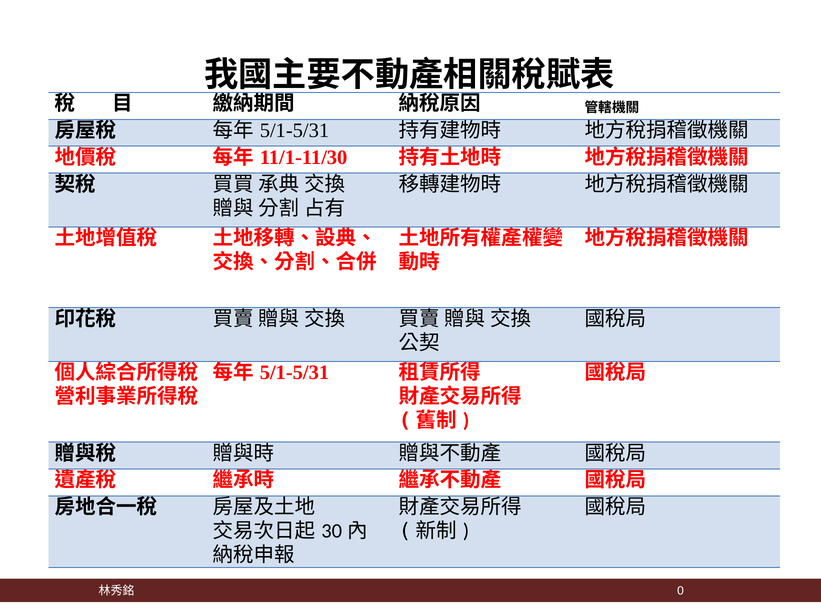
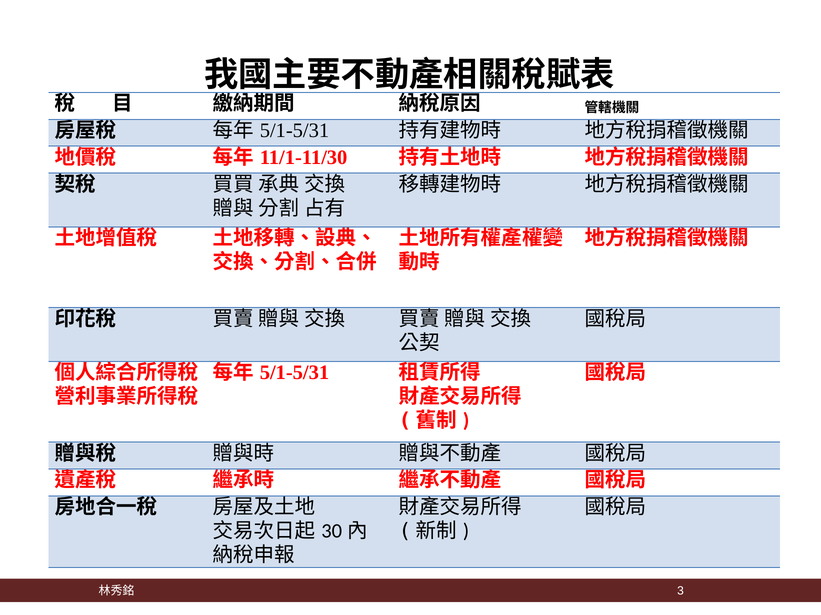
0: 0 -> 3
